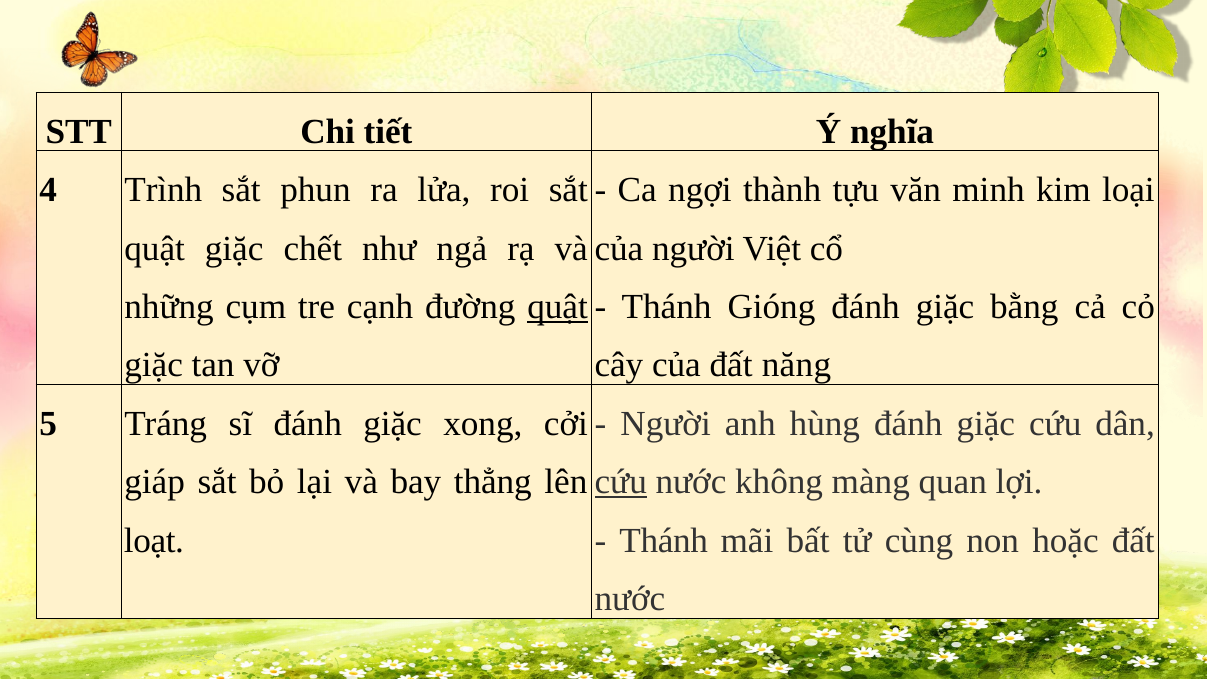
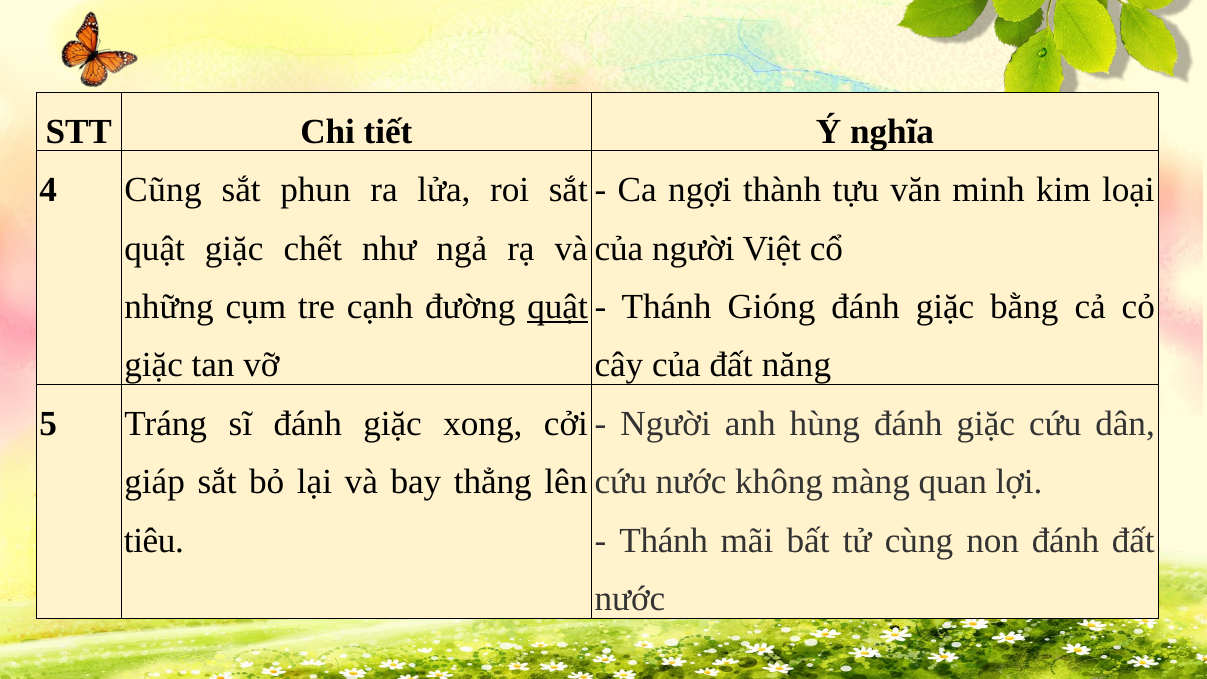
Trình: Trình -> Cũng
cứu at (621, 482) underline: present -> none
loạt: loạt -> tiêu
non hoặc: hoặc -> đánh
